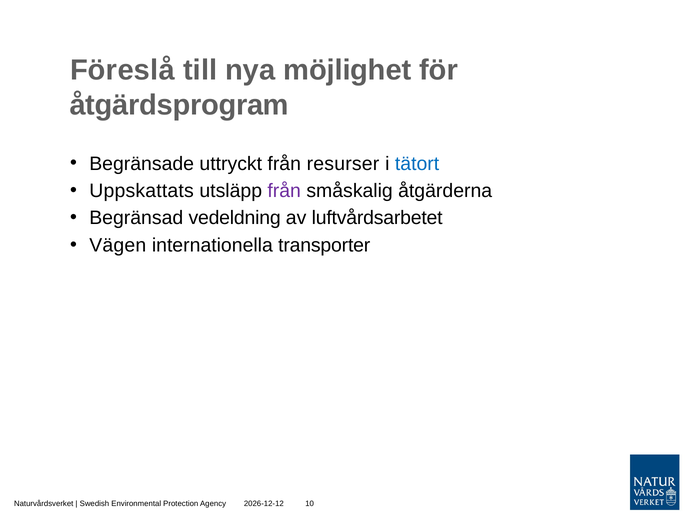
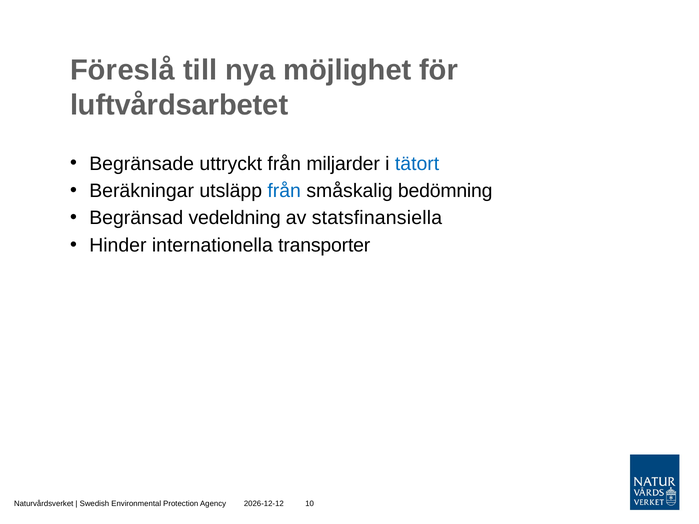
åtgärdsprogram: åtgärdsprogram -> luftvårdsarbetet
resurser: resurser -> miljarder
Uppskattats: Uppskattats -> Beräkningar
från at (284, 191) colour: purple -> blue
åtgärderna: åtgärderna -> bedömning
luftvårdsarbetet: luftvårdsarbetet -> statsfinansiella
Vägen: Vägen -> Hinder
